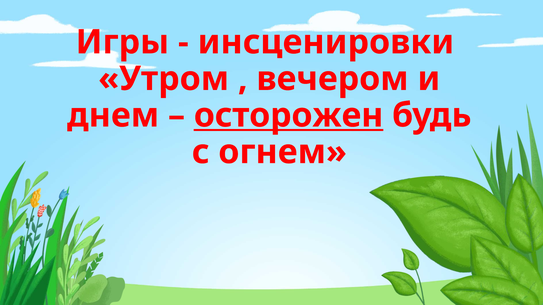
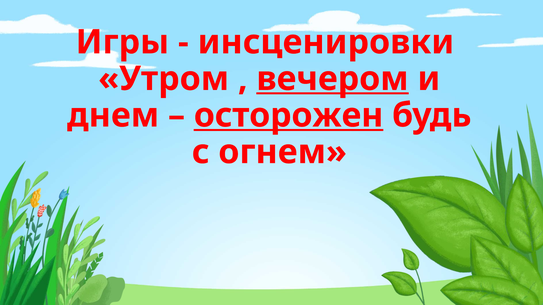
вечером underline: none -> present
